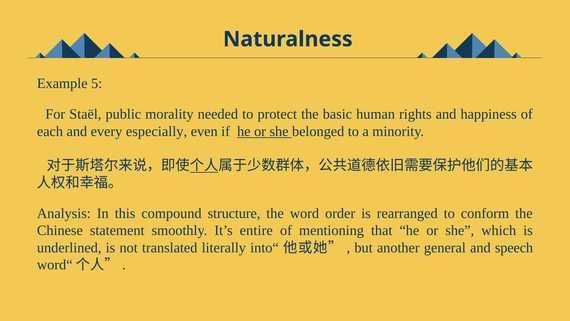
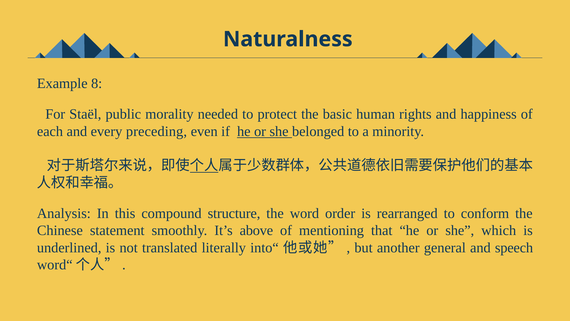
5: 5 -> 8
especially: especially -> preceding
entire: entire -> above
